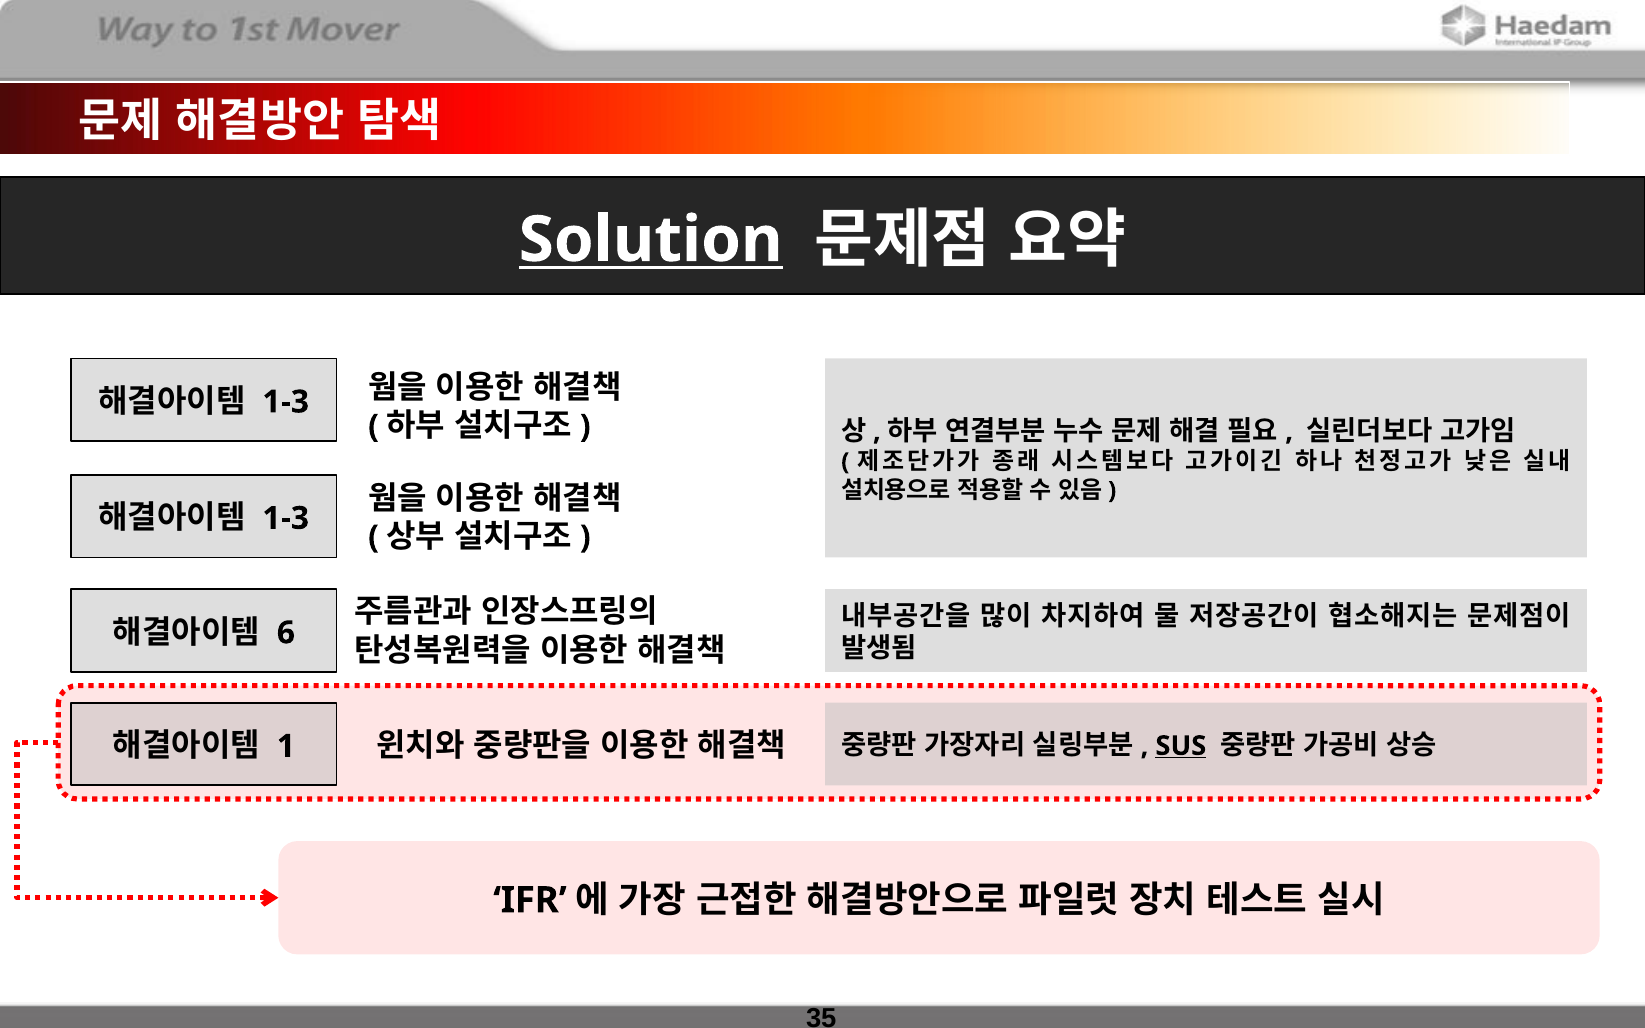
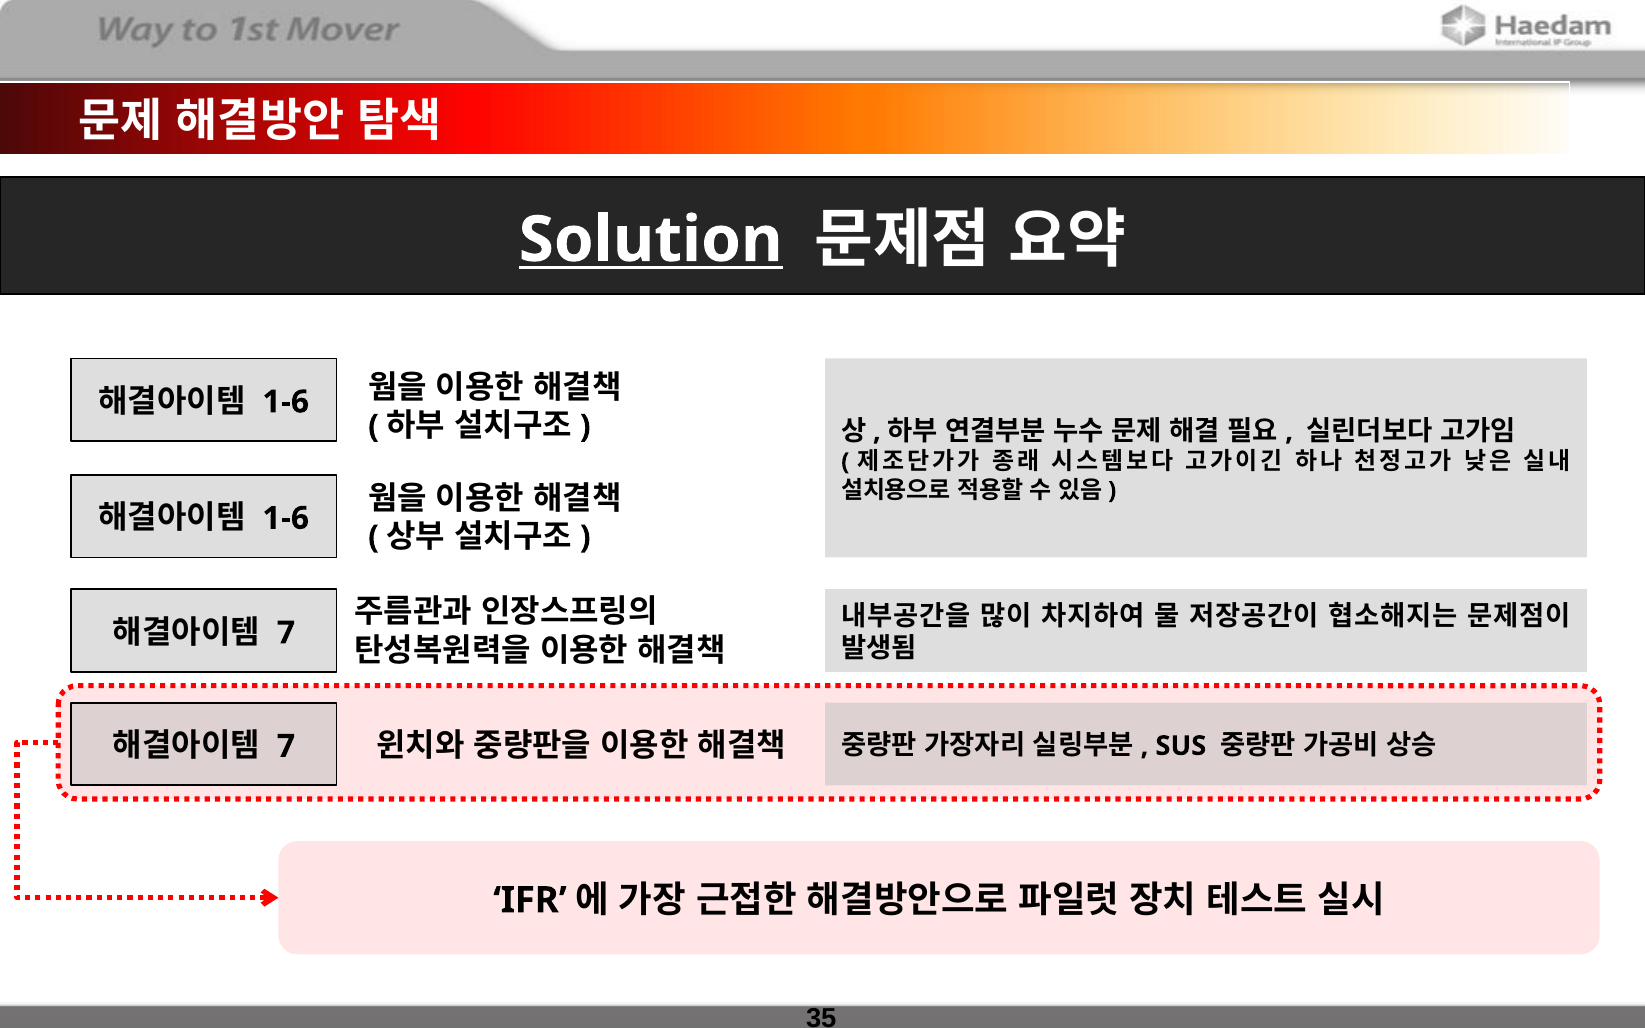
1-3 at (286, 402): 1-3 -> 1-6
1-3 at (286, 518): 1-3 -> 1-6
6 at (286, 633): 6 -> 7
1 at (286, 746): 1 -> 7
SUS underline: present -> none
